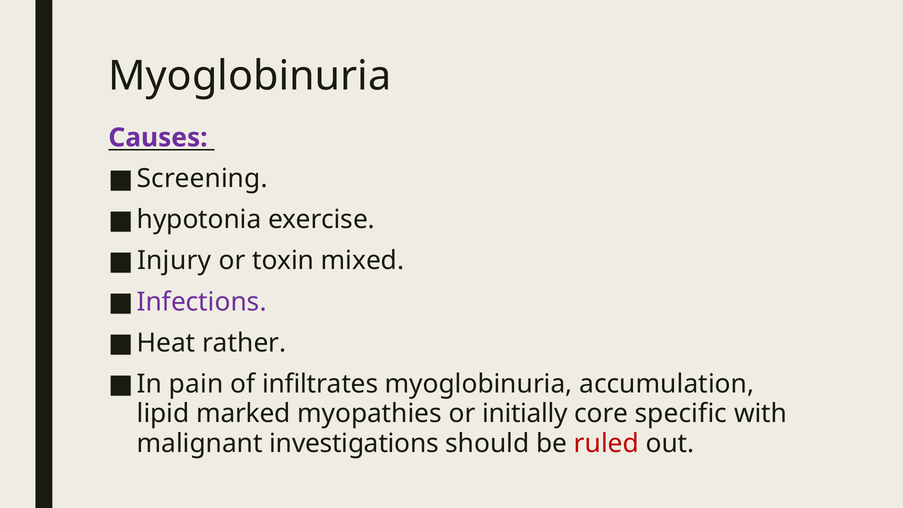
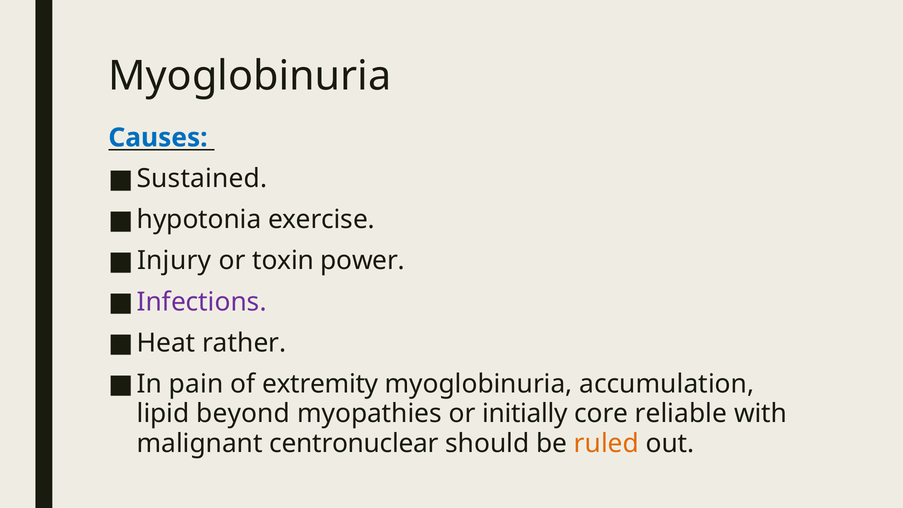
Causes colour: purple -> blue
Screening: Screening -> Sustained
mixed: mixed -> power
infiltrates: infiltrates -> extremity
marked: marked -> beyond
specific: specific -> reliable
investigations: investigations -> centronuclear
ruled colour: red -> orange
